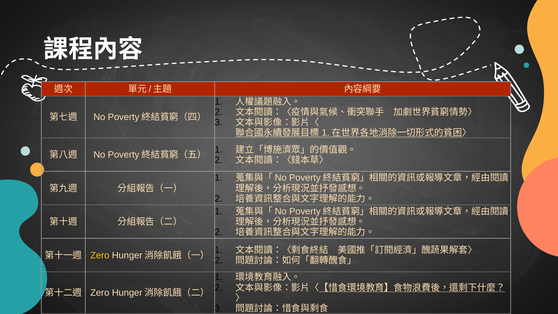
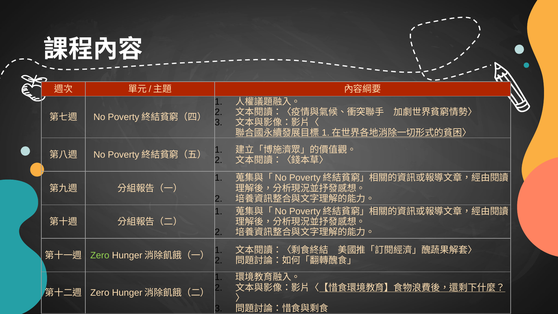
Zero at (100, 255) colour: yellow -> light green
